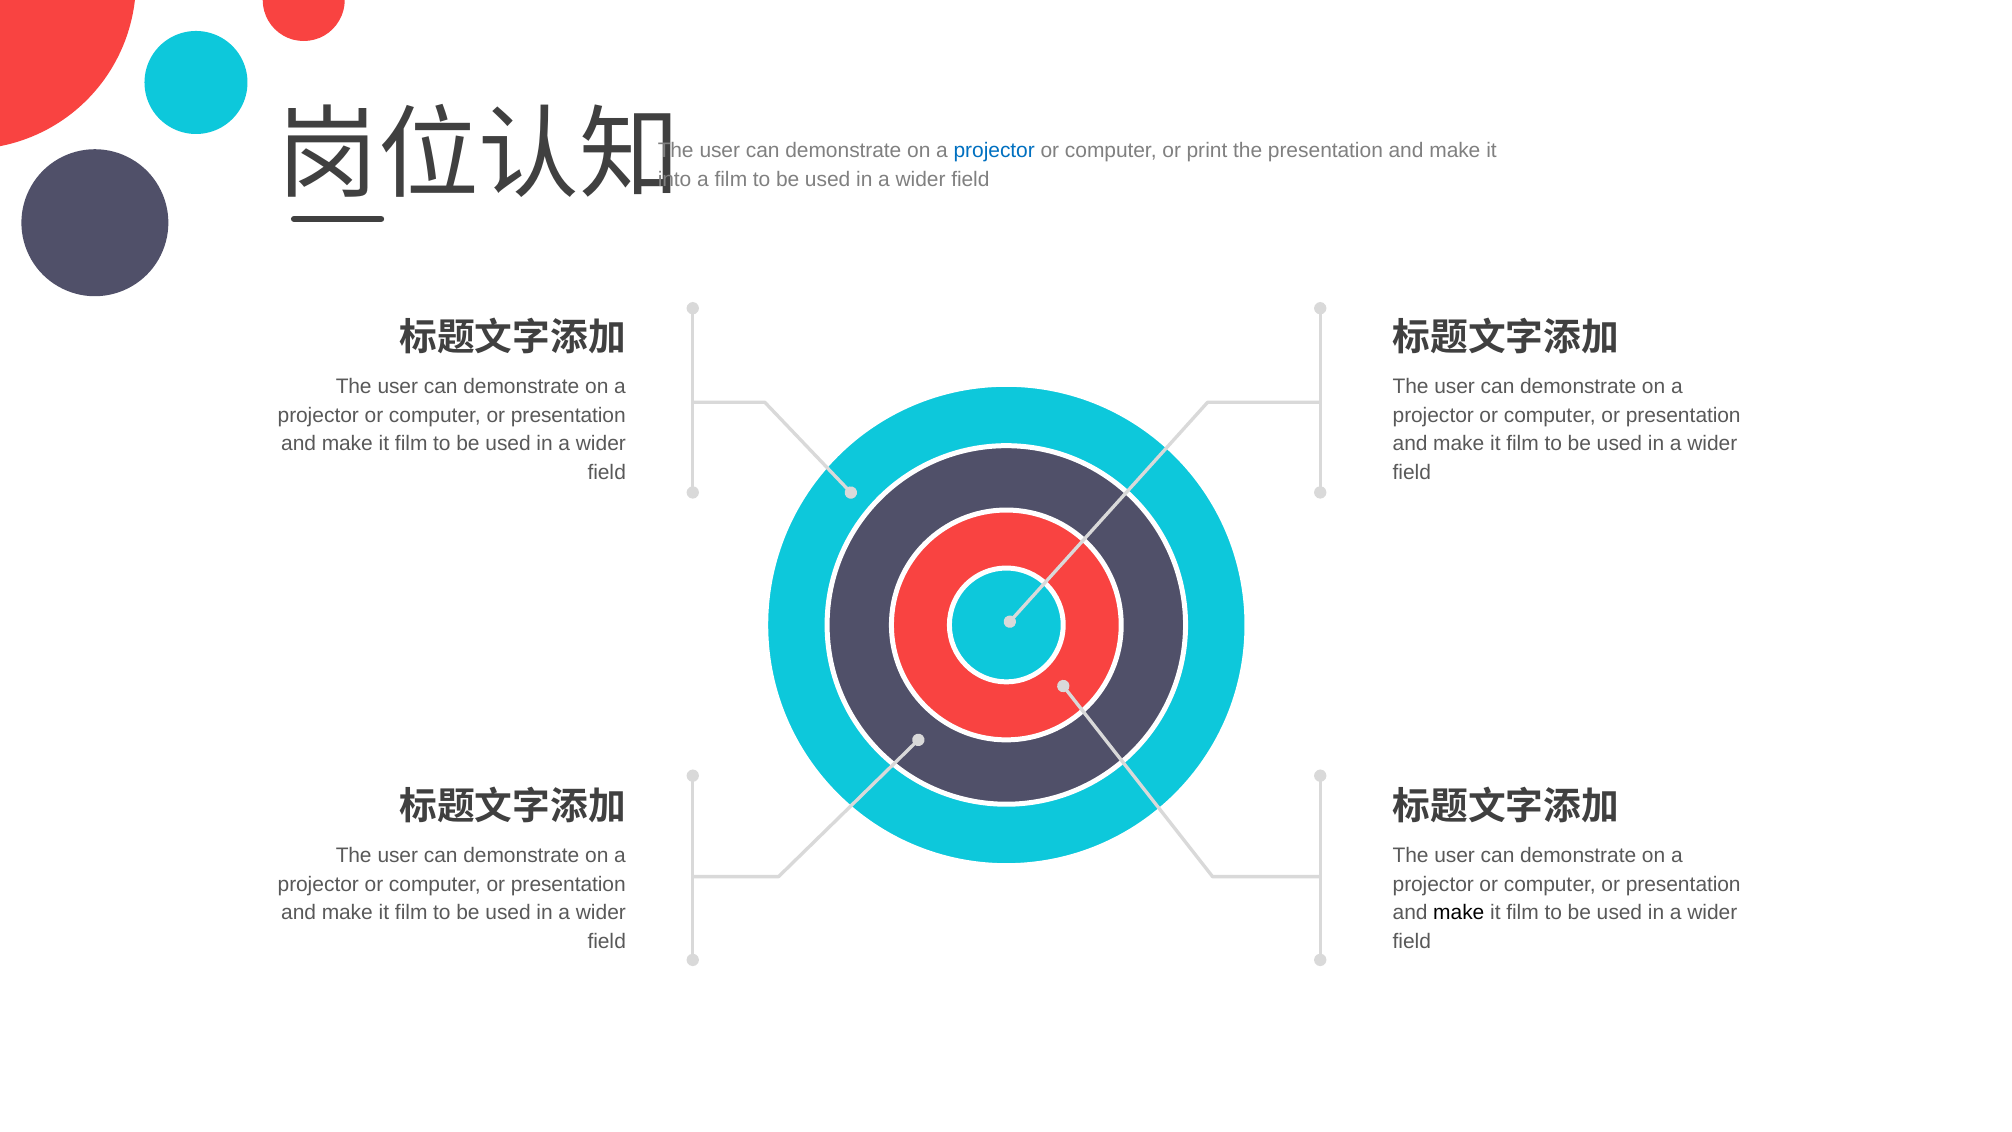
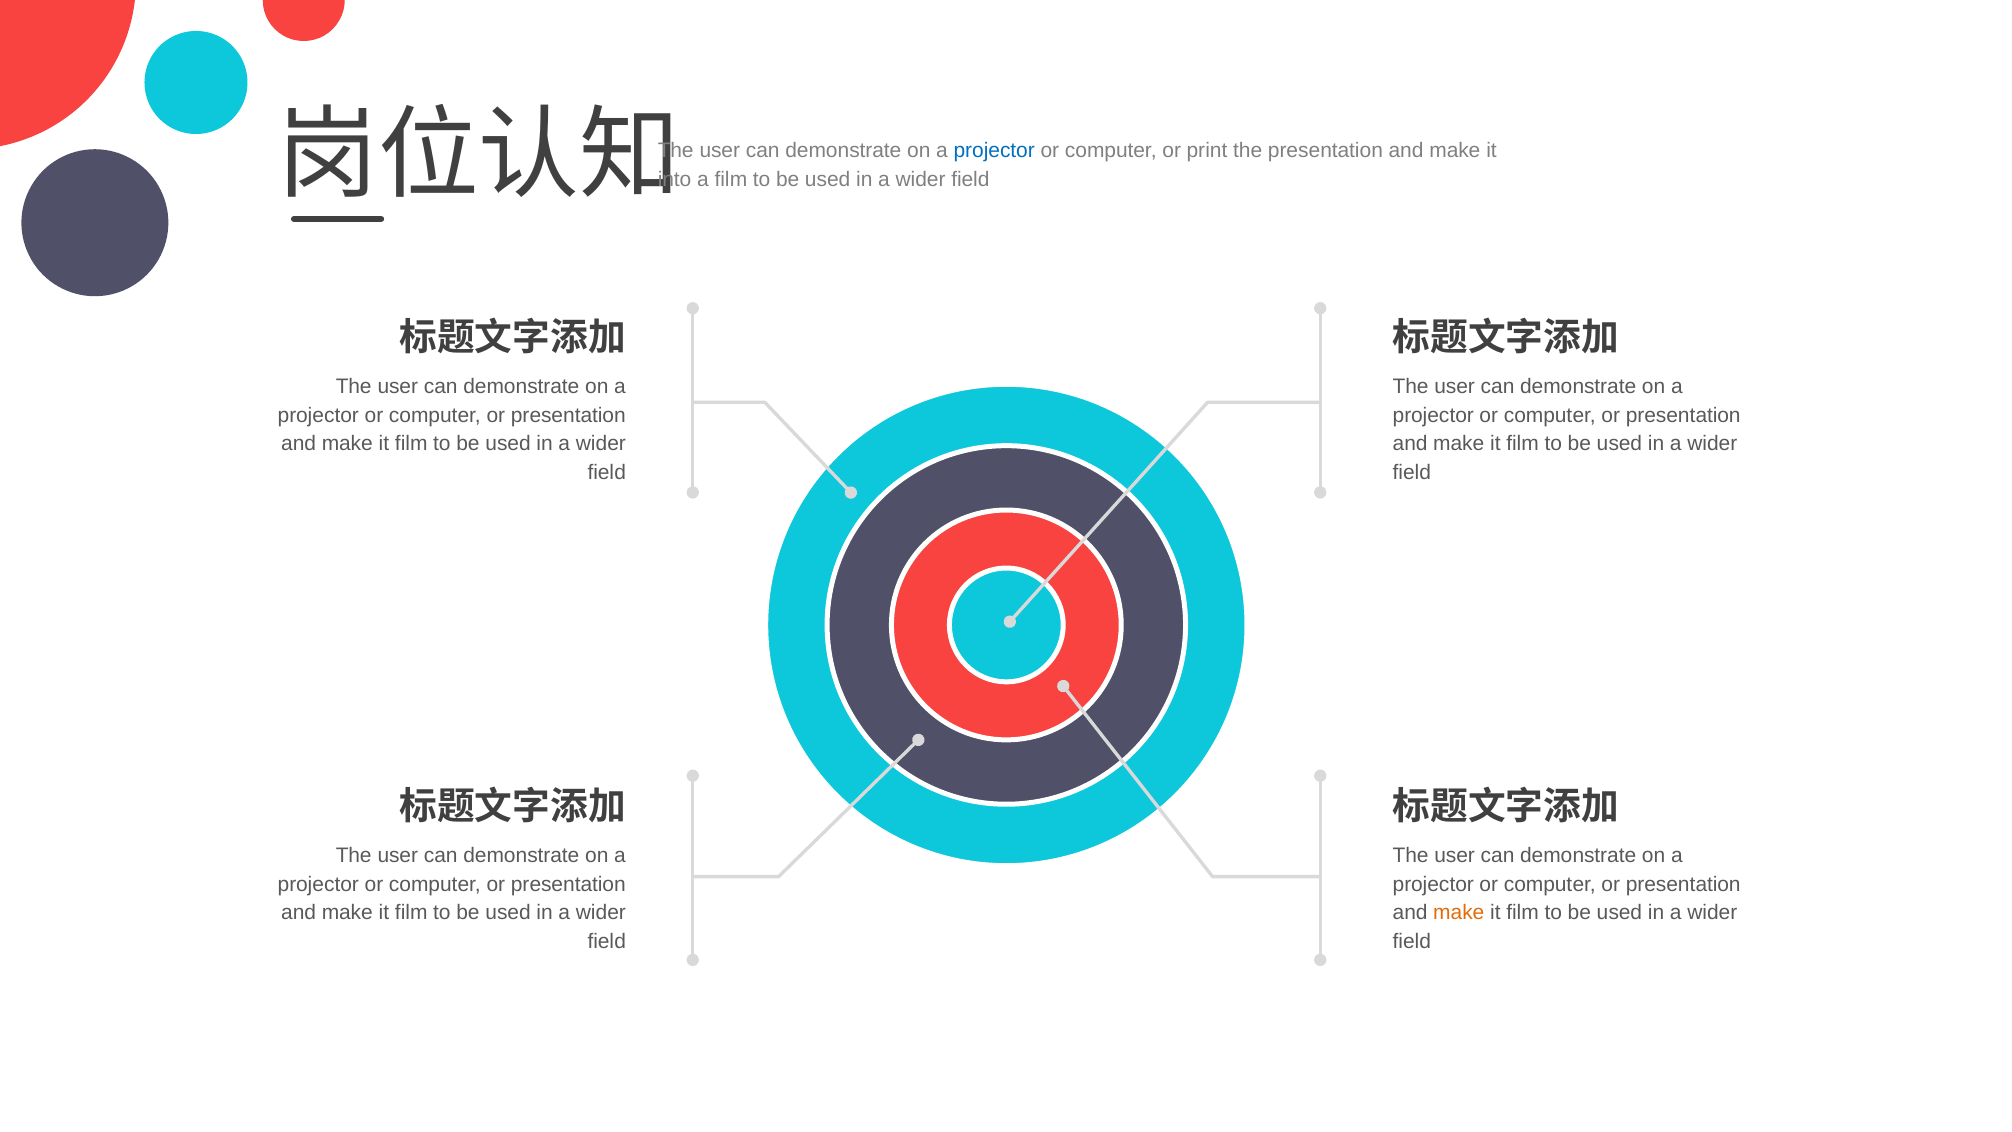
make at (1459, 913) colour: black -> orange
